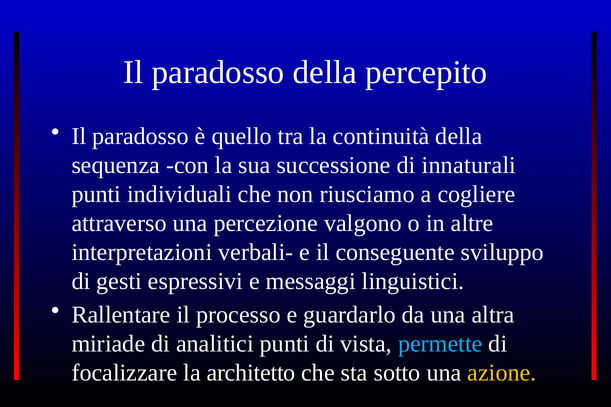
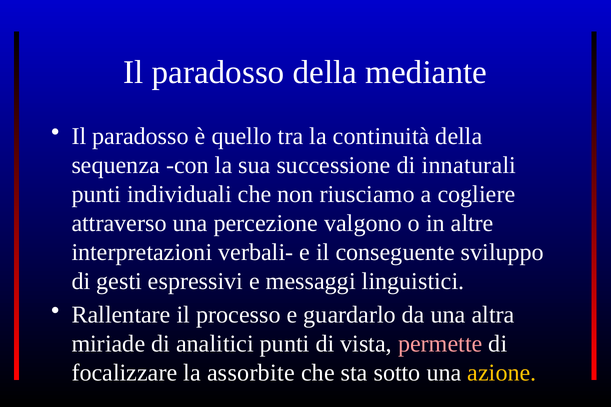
percepito: percepito -> mediante
permette colour: light blue -> pink
architetto: architetto -> assorbite
